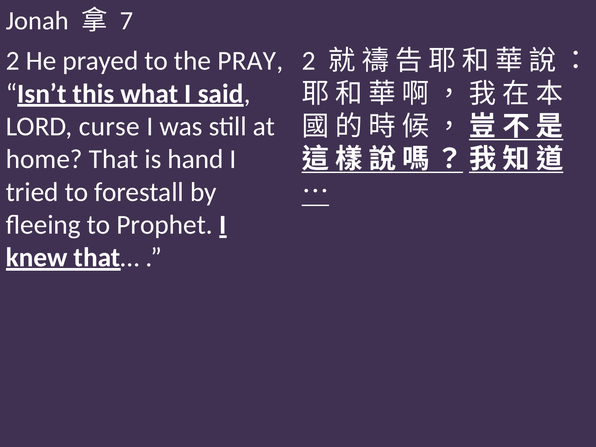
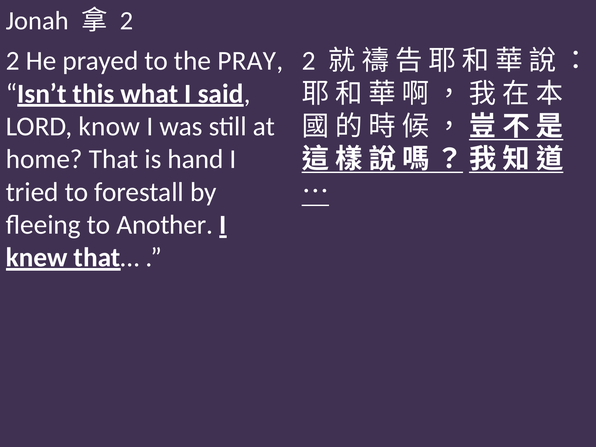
7 at (127, 21): 7 -> 2
curse: curse -> know
Prophet: Prophet -> Another
